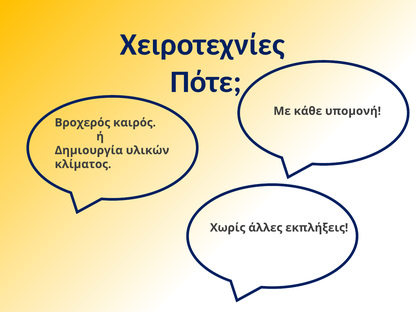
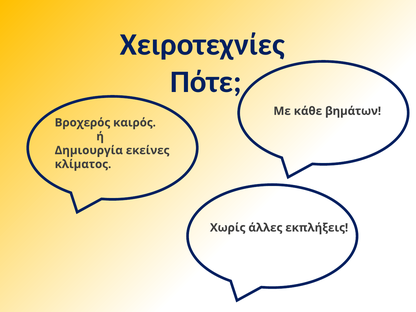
υπομονή: υπομονή -> βημάτων
υλικών: υλικών -> εκείνες
